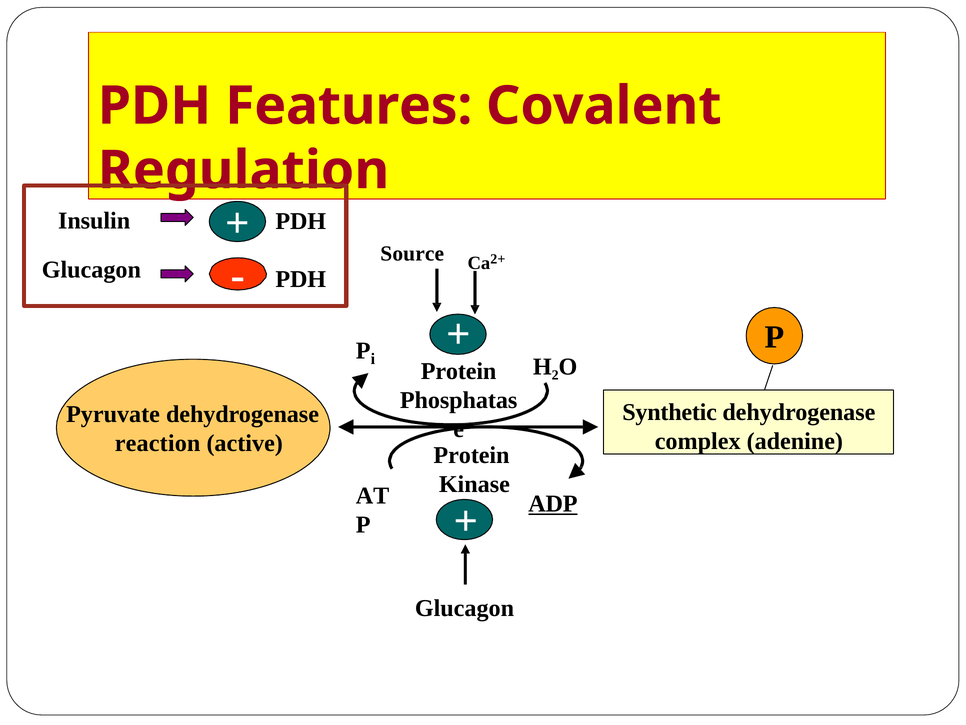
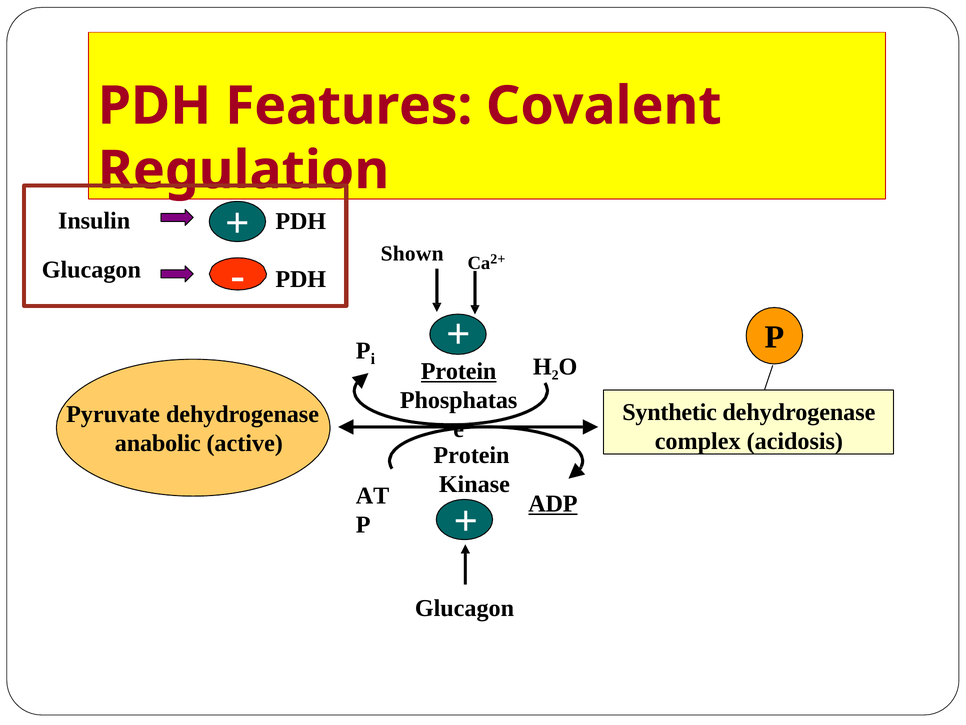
Source: Source -> Shown
Protein at (459, 371) underline: none -> present
adenine: adenine -> acidosis
reaction: reaction -> anabolic
